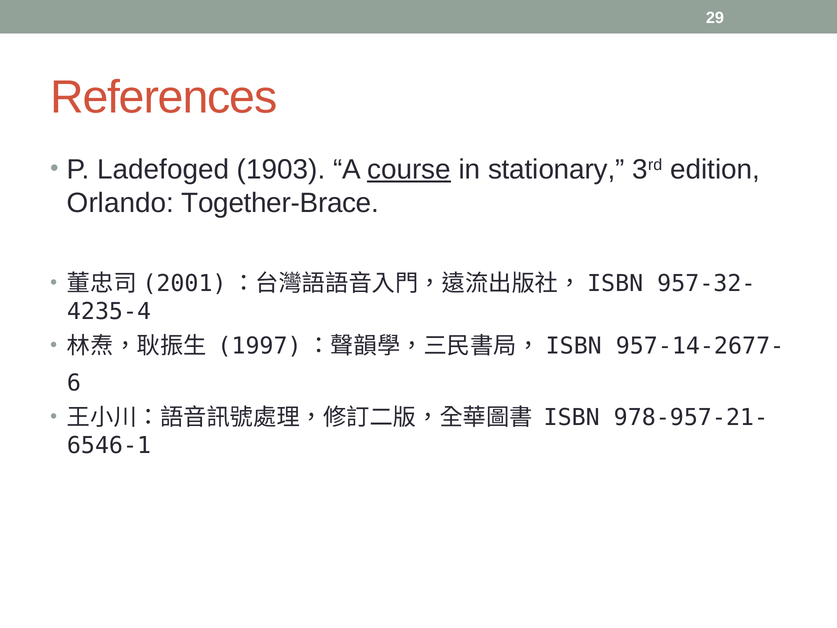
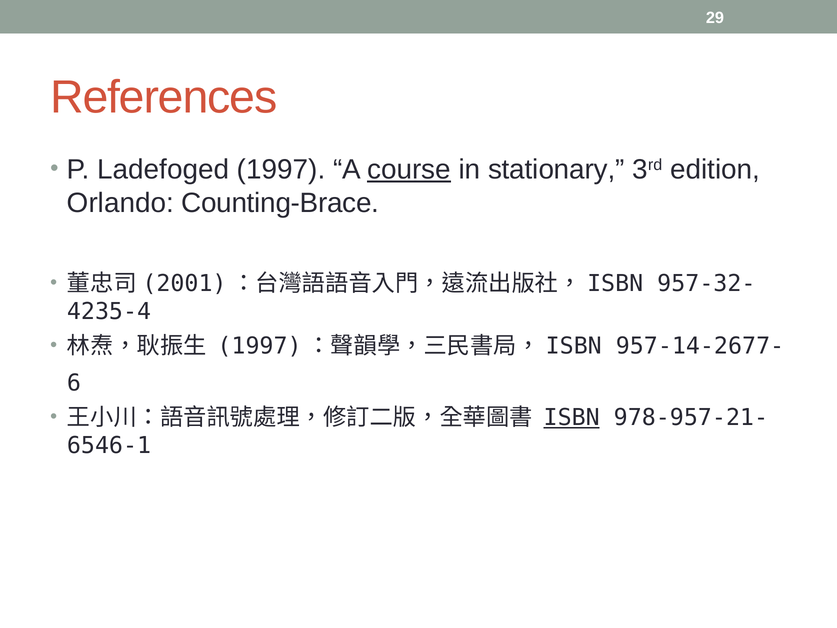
1903: 1903 -> 1997
Together-Brace: Together-Brace -> Counting-Brace
ISBN underline: none -> present
